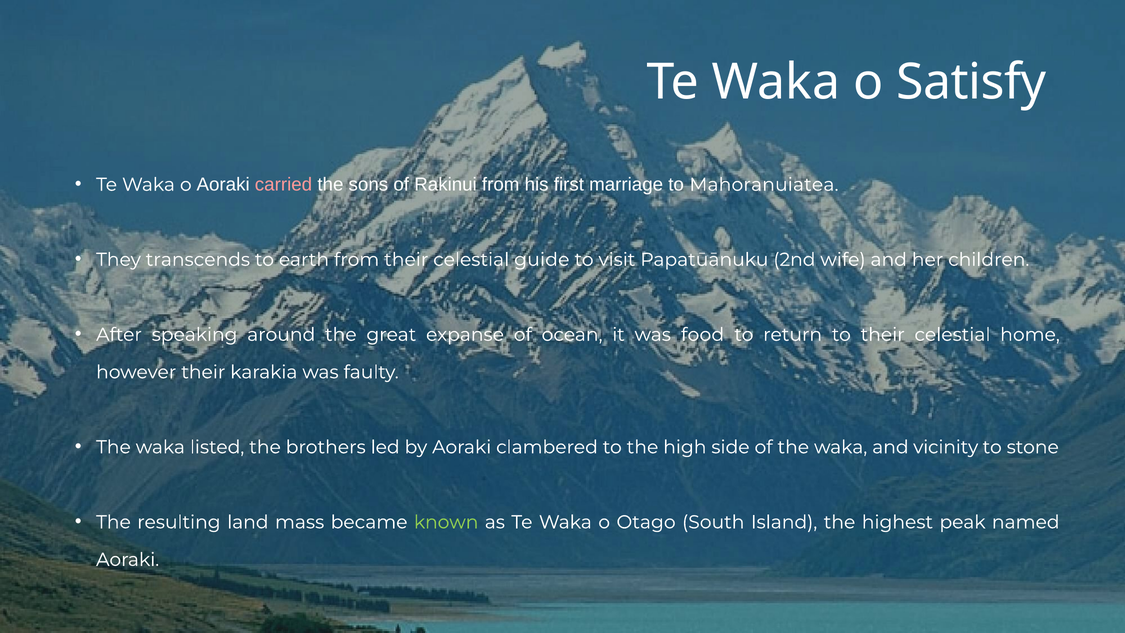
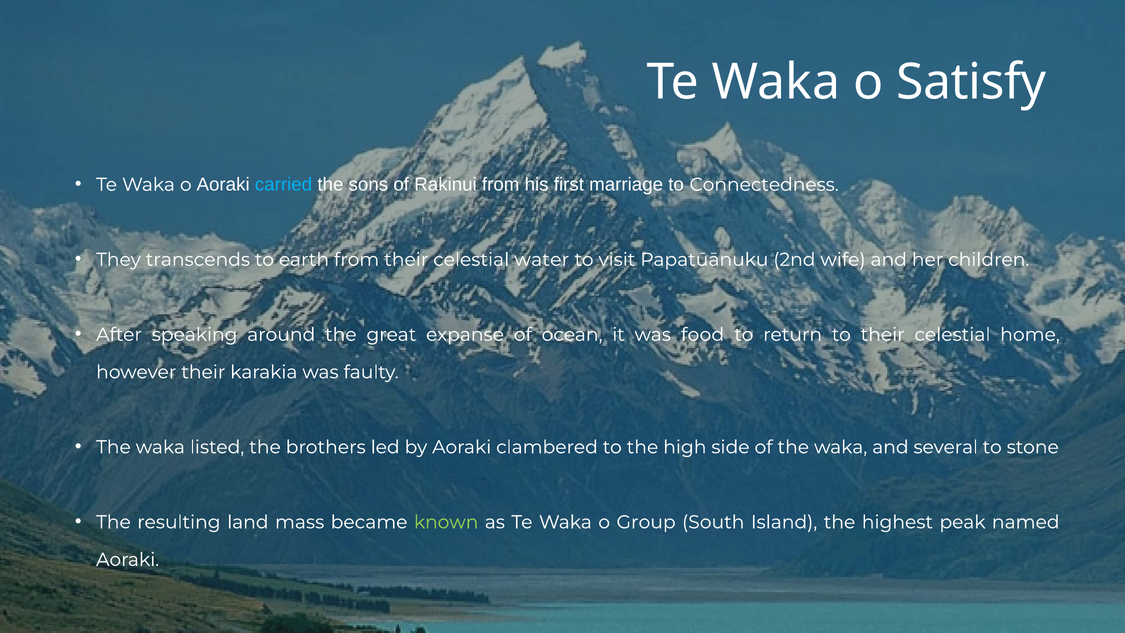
carried colour: pink -> light blue
Mahoranuiatea: Mahoranuiatea -> Connectedness
guide: guide -> water
vicinity: vicinity -> several
Otago: Otago -> Group
